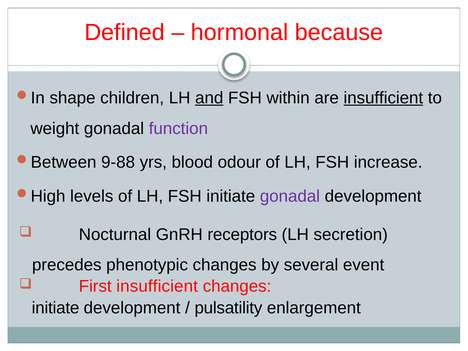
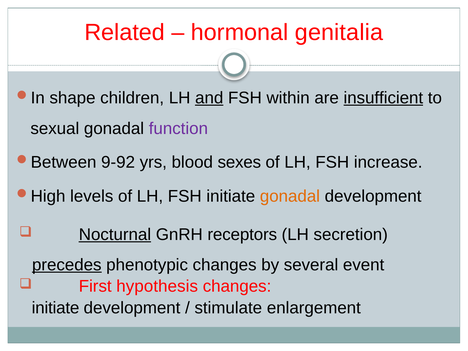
Defined: Defined -> Related
because: because -> genitalia
weight: weight -> sexual
9-88: 9-88 -> 9-92
odour: odour -> sexes
gonadal at (290, 196) colour: purple -> orange
Nocturnal underline: none -> present
precedes underline: none -> present
First insufficient: insufficient -> hypothesis
pulsatility: pulsatility -> stimulate
